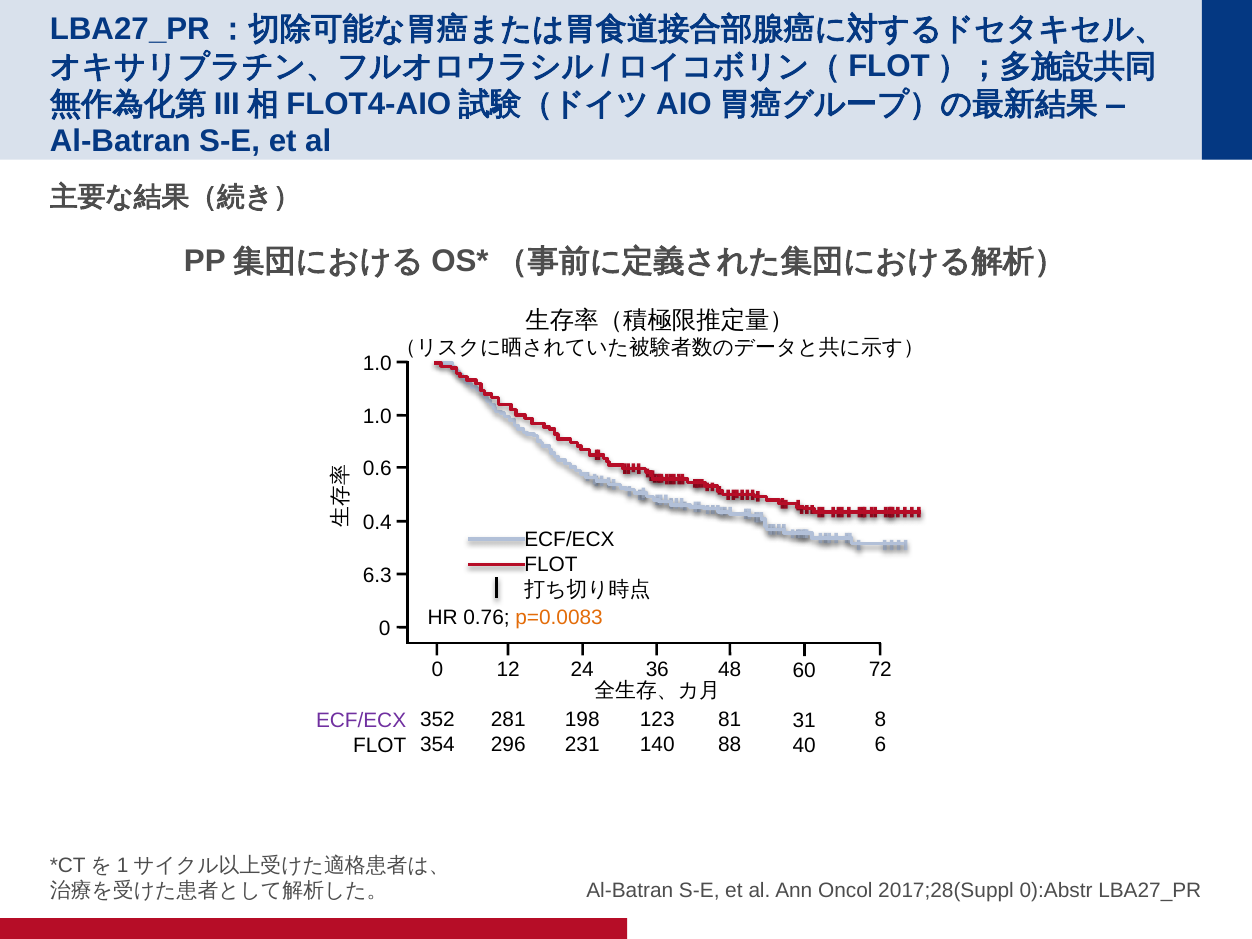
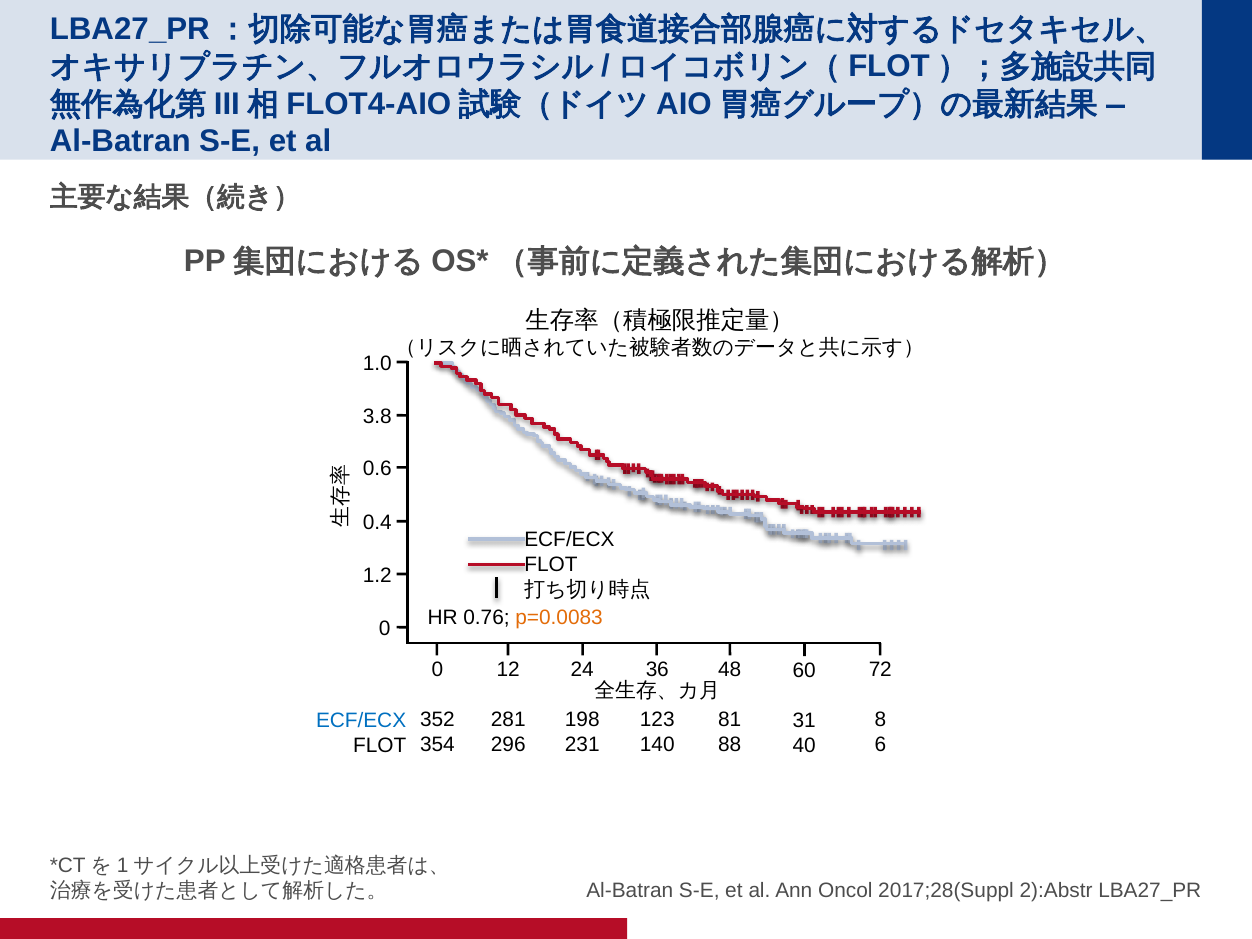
1.0 at (377, 417): 1.0 -> 3.8
6.3: 6.3 -> 1.2
ECF/ECX at (361, 721) colour: purple -> blue
0):Abstr: 0):Abstr -> 2):Abstr
